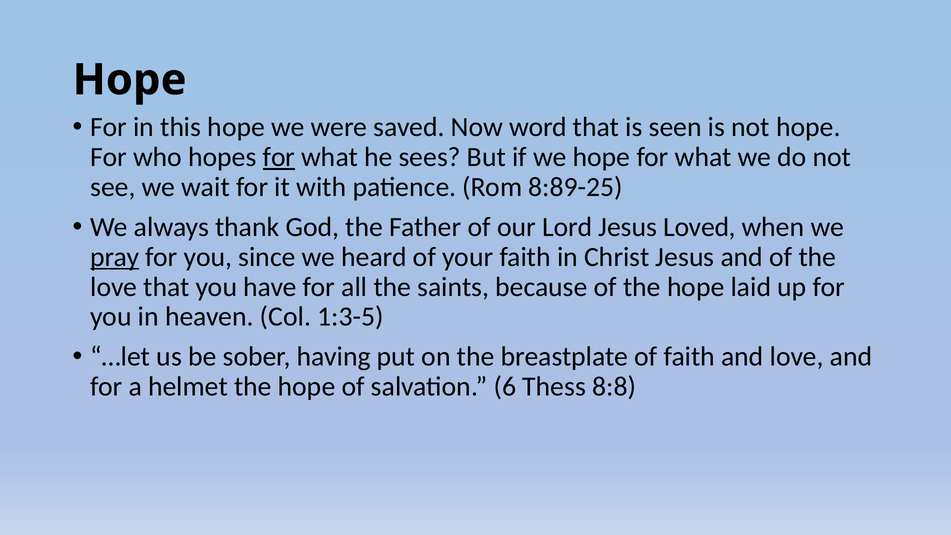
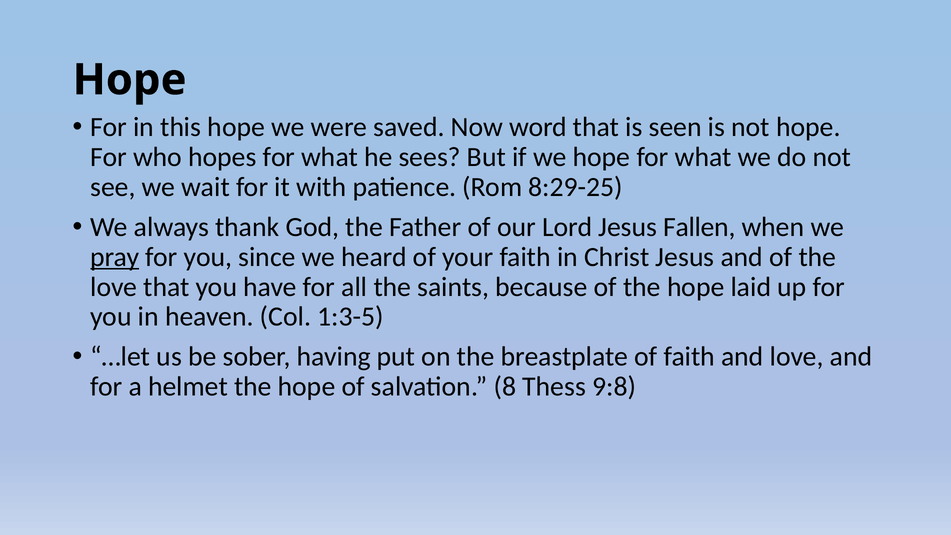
for at (279, 157) underline: present -> none
8:89-25: 8:89-25 -> 8:29-25
Loved: Loved -> Fallen
6: 6 -> 8
8:8: 8:8 -> 9:8
